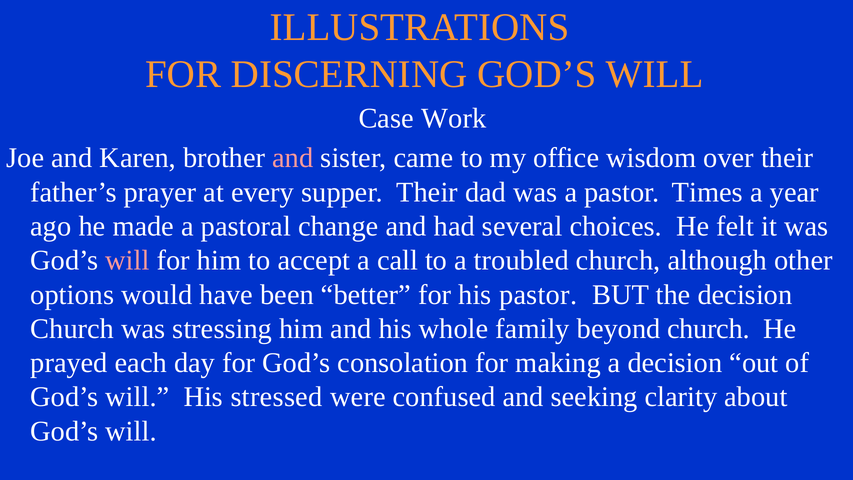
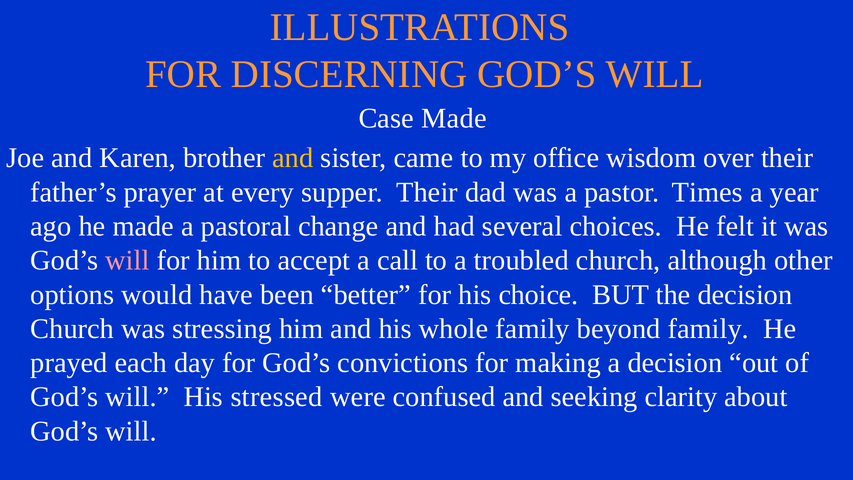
Case Work: Work -> Made
and at (293, 158) colour: pink -> yellow
his pastor: pastor -> choice
beyond church: church -> family
consolation: consolation -> convictions
